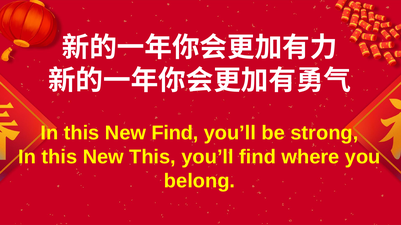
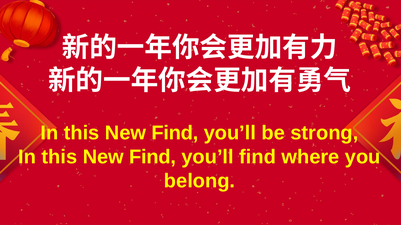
This at (152, 157): This -> Find
